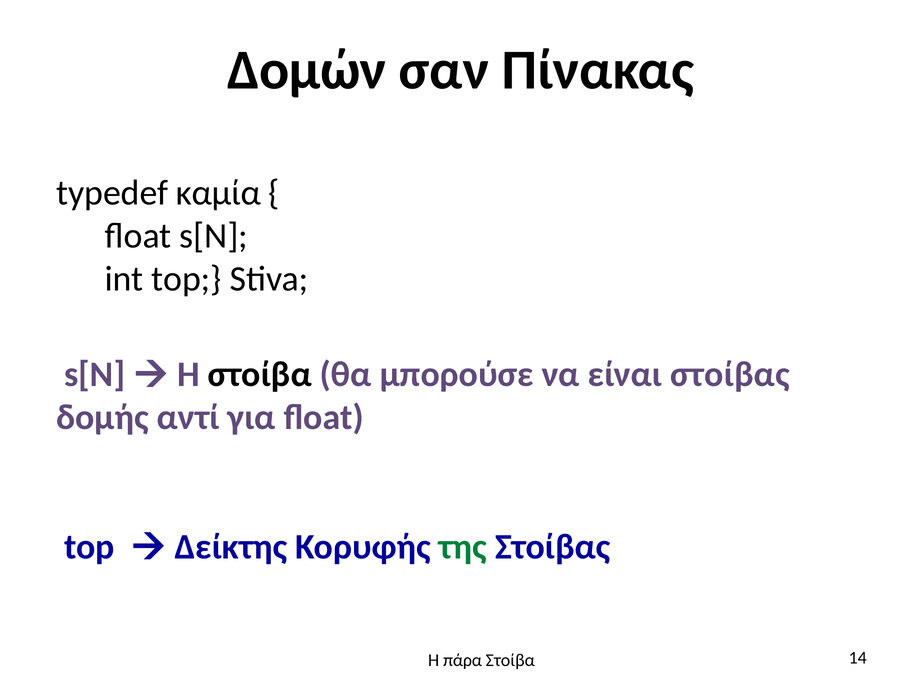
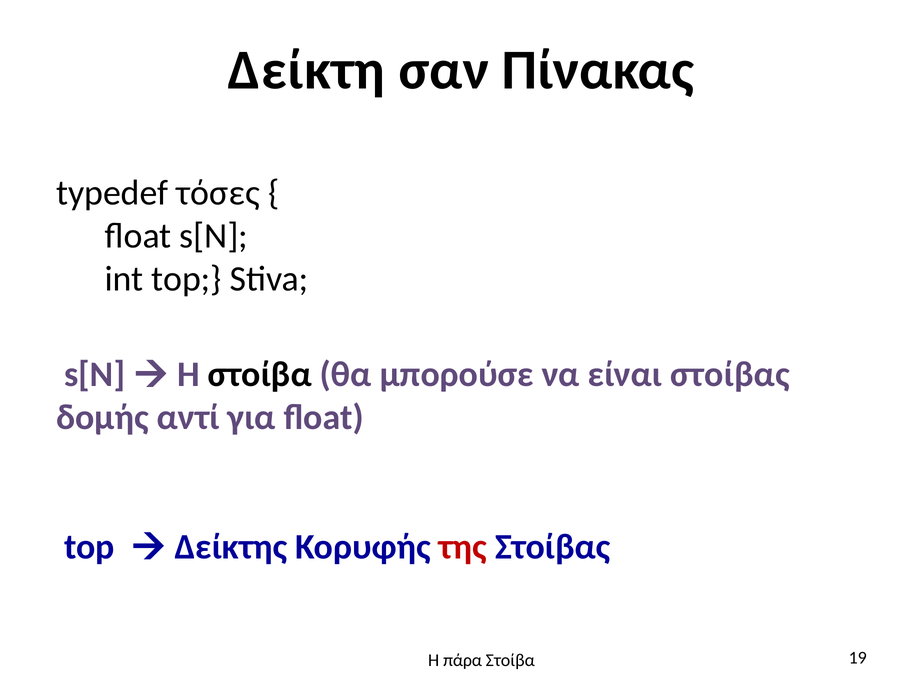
Δομών: Δομών -> Δείκτη
καμία: καμία -> τόσες
της colour: green -> red
14: 14 -> 19
